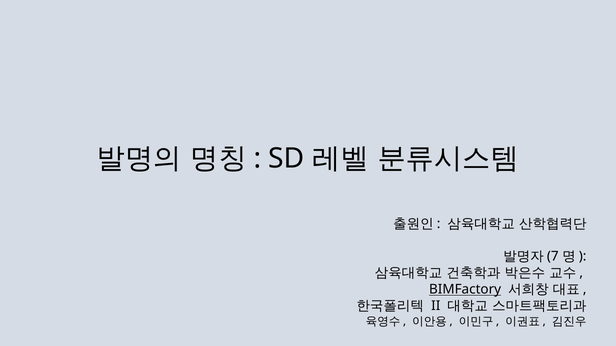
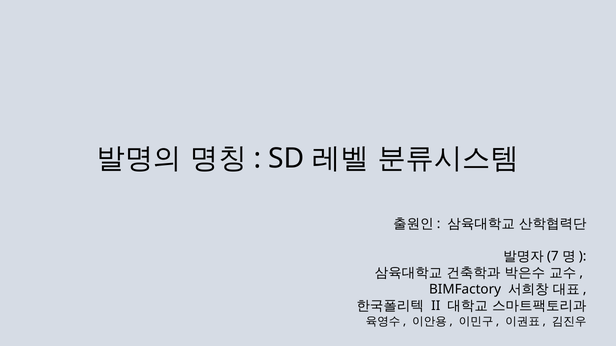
BIMFactory underline: present -> none
